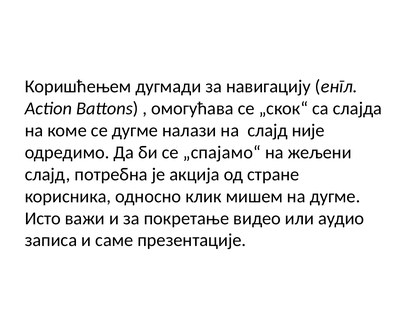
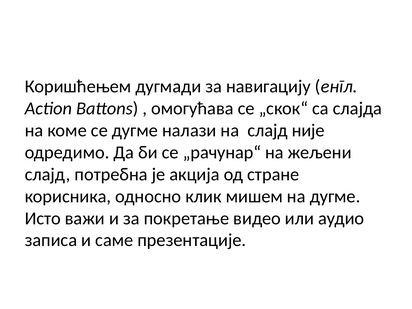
„спајамо“: „спајамо“ -> „рачунар“
